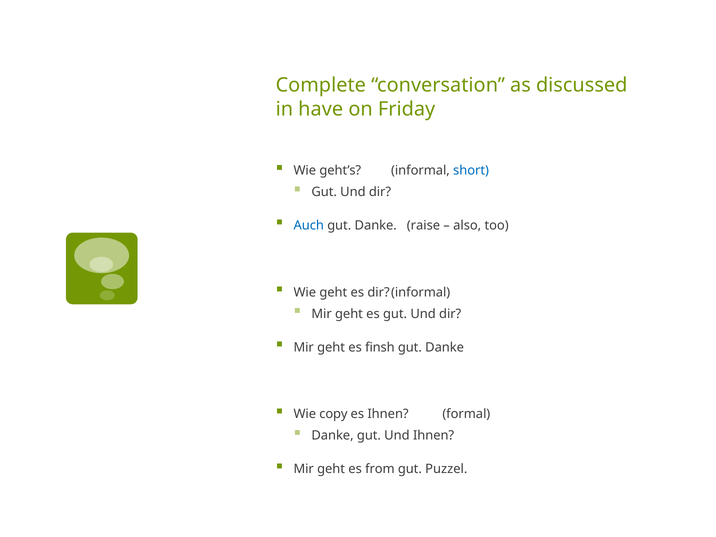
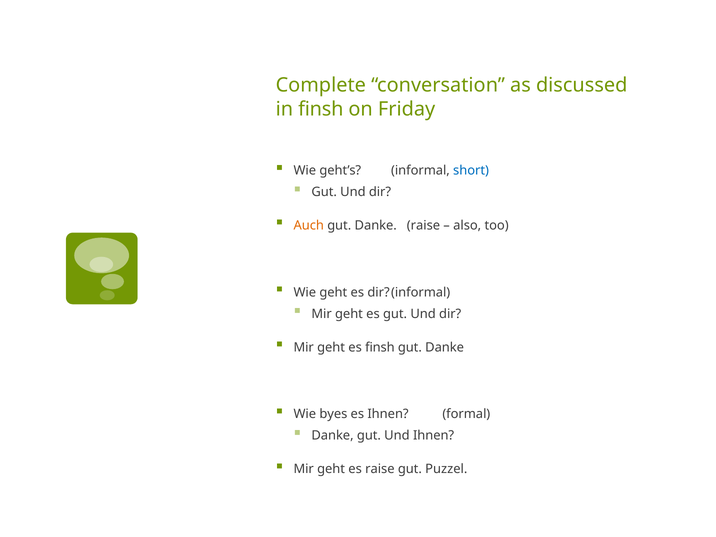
in have: have -> finsh
Auch colour: blue -> orange
copy: copy -> byes
es from: from -> raise
